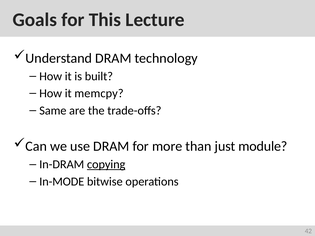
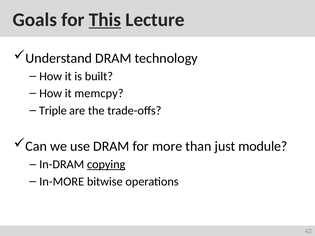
This underline: none -> present
Same: Same -> Triple
In-MODE: In-MODE -> In-MORE
